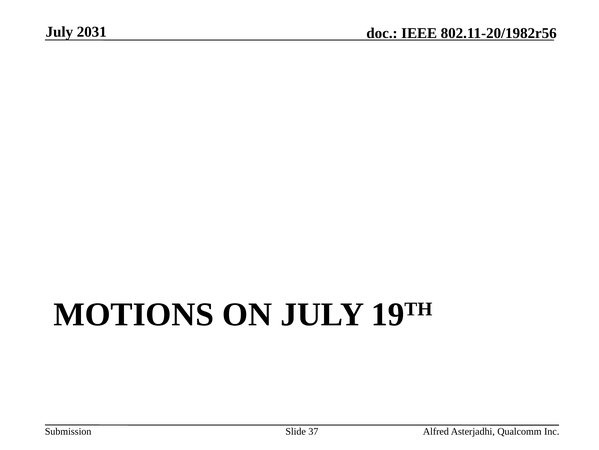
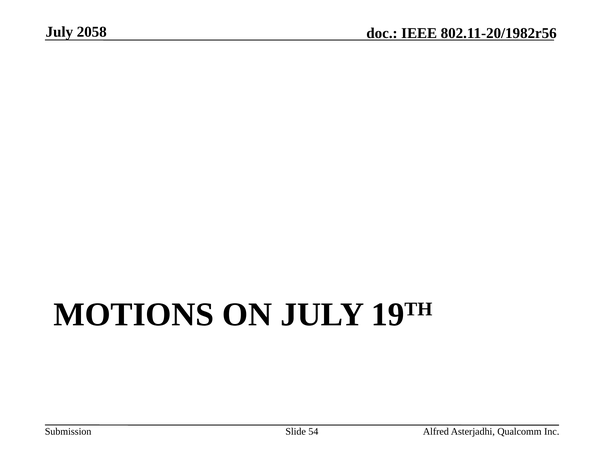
2031: 2031 -> 2058
37: 37 -> 54
